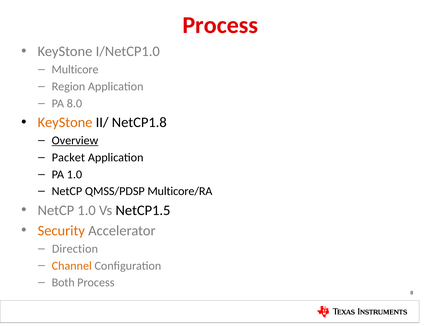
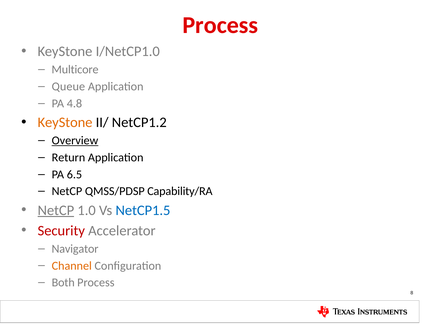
Region: Region -> Queue
8.0: 8.0 -> 4.8
NetCP1.8: NetCP1.8 -> NetCP1.2
Packet: Packet -> Return
PA 1.0: 1.0 -> 6.5
Multicore/RA: Multicore/RA -> Capability/RA
NetCP at (56, 210) underline: none -> present
NetCP1.5 colour: black -> blue
Security colour: orange -> red
Direction: Direction -> Navigator
